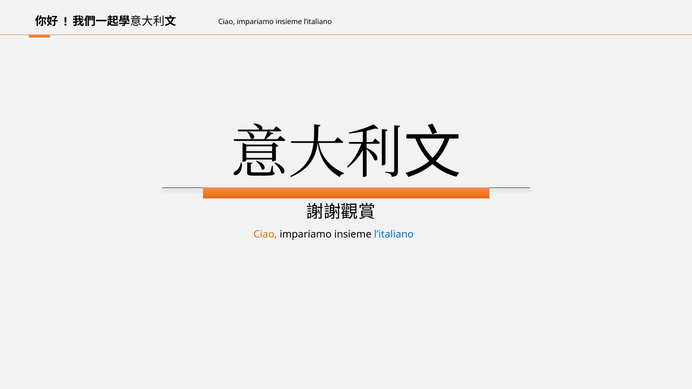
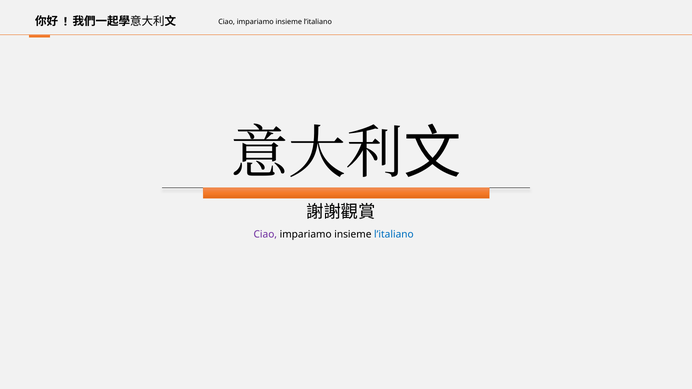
Ciao at (265, 234) colour: orange -> purple
